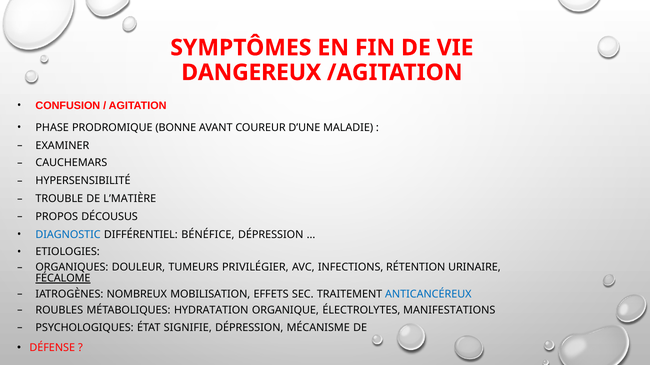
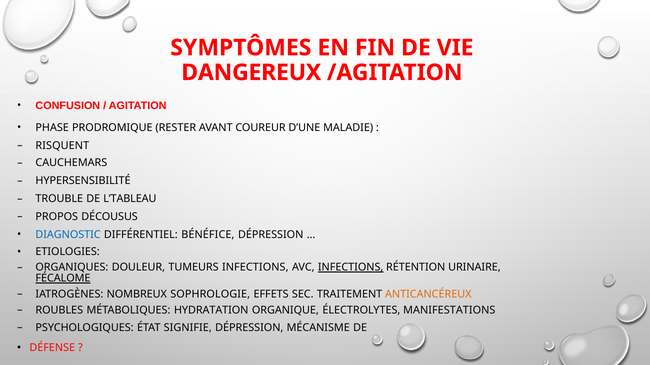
BONNE: BONNE -> RESTER
EXAMINER: EXAMINER -> RISQUENT
L’MATIÈRE: L’MATIÈRE -> L’TABLEAU
TUMEURS PRIVILÉGIER: PRIVILÉGIER -> INFECTIONS
INFECTIONS at (351, 268) underline: none -> present
MOBILISATION: MOBILISATION -> SOPHROLOGIE
ANTICANCÉREUX colour: blue -> orange
